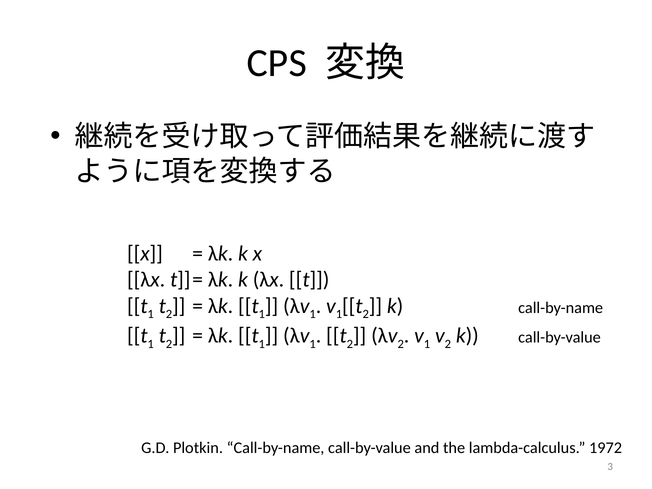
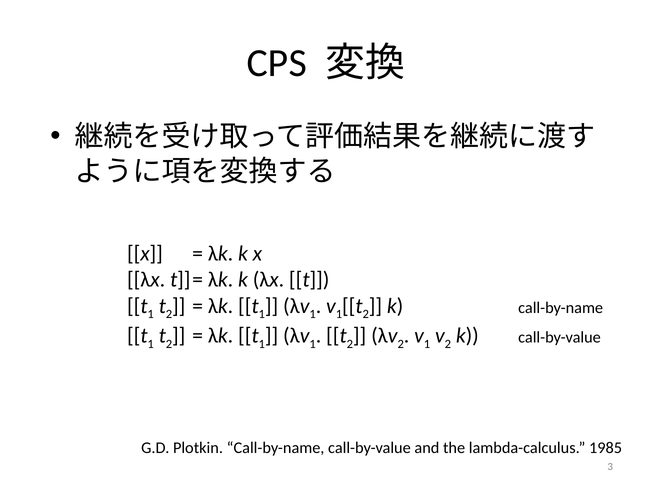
1972: 1972 -> 1985
